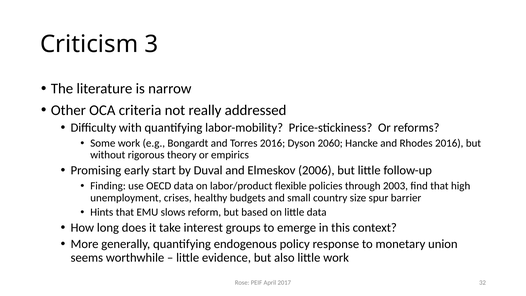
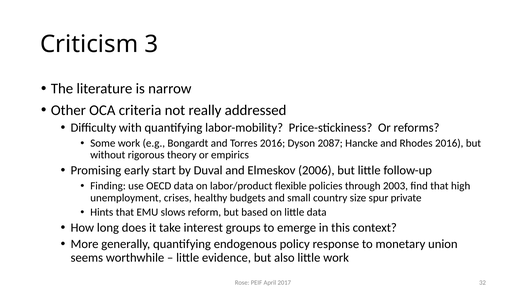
2060: 2060 -> 2087
barrier: barrier -> private
